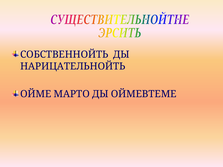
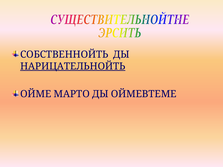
НАРИЦАТЕЛЬНОЙТЬ underline: none -> present
